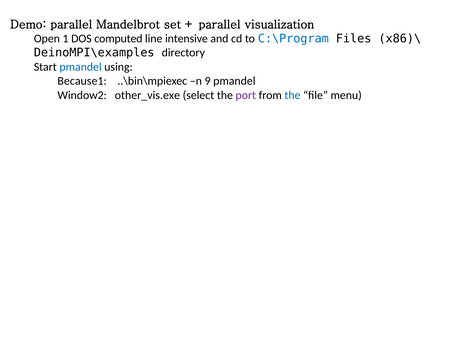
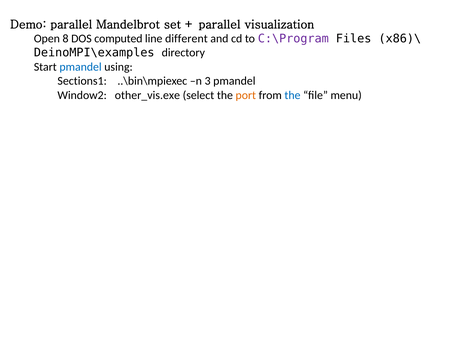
1: 1 -> 8
intensive: intensive -> different
C:\Program colour: blue -> purple
Because1: Because1 -> Sections1
9: 9 -> 3
port colour: purple -> orange
